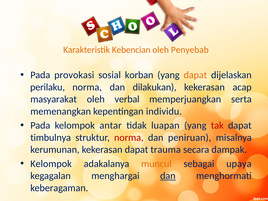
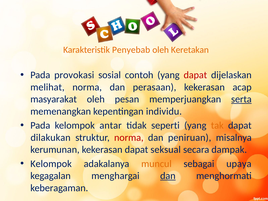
Kebencian: Kebencian -> Penyebab
Penyebab: Penyebab -> Keretakan
korban: korban -> contoh
dapat at (195, 75) colour: orange -> red
perilaku: perilaku -> melihat
dilakukan: dilakukan -> perasaan
verbal: verbal -> pesan
serta underline: none -> present
luapan: luapan -> seperti
tak colour: red -> orange
timbulnya: timbulnya -> dilakukan
trauma: trauma -> seksual
